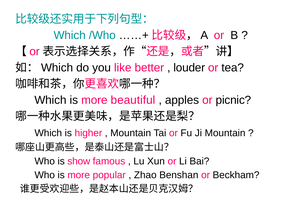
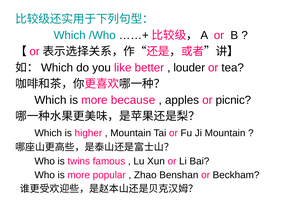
beautiful: beautiful -> because
show: show -> twins
